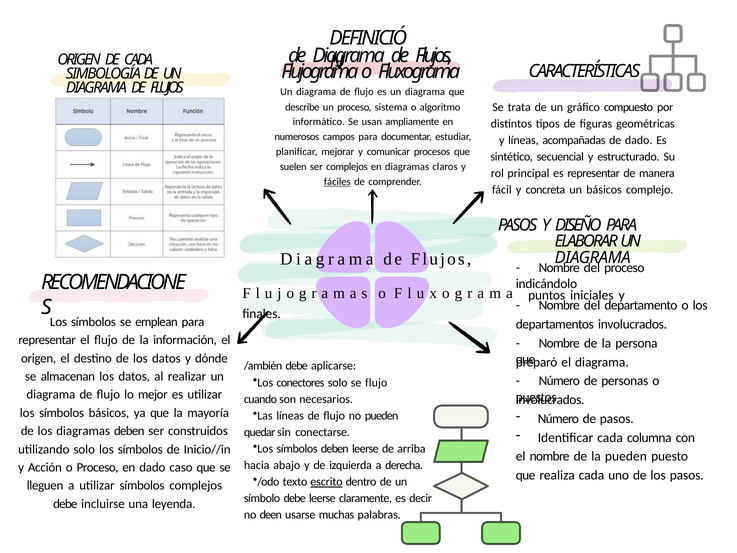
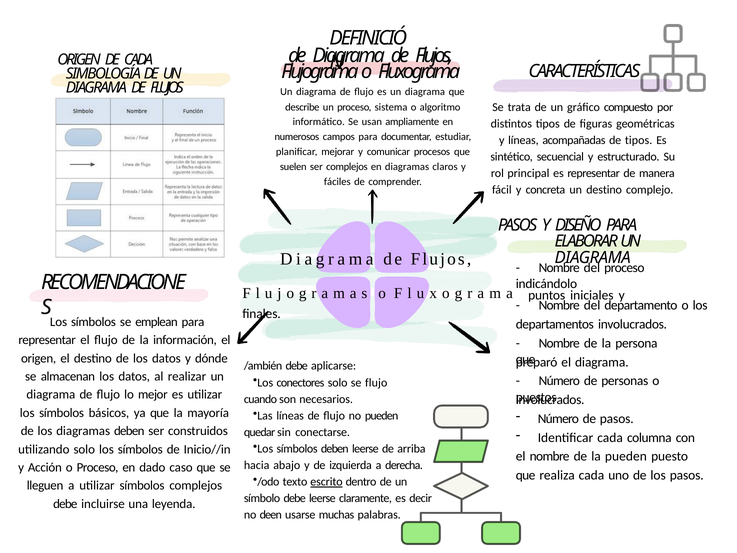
de dado: dado -> tipos
fáciles underline: present -> none
un básicos: básicos -> destino
